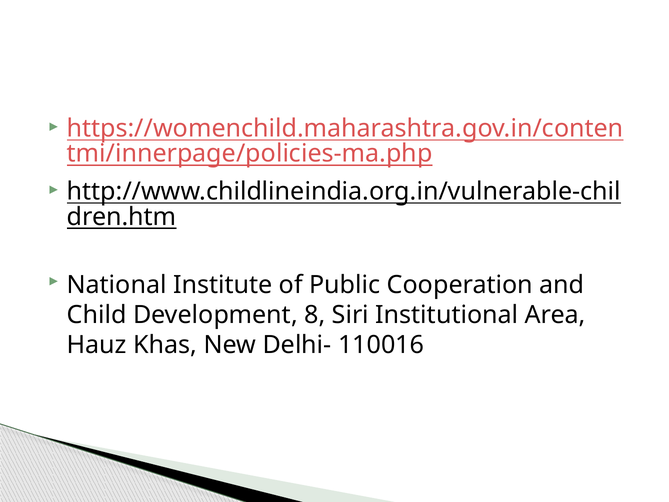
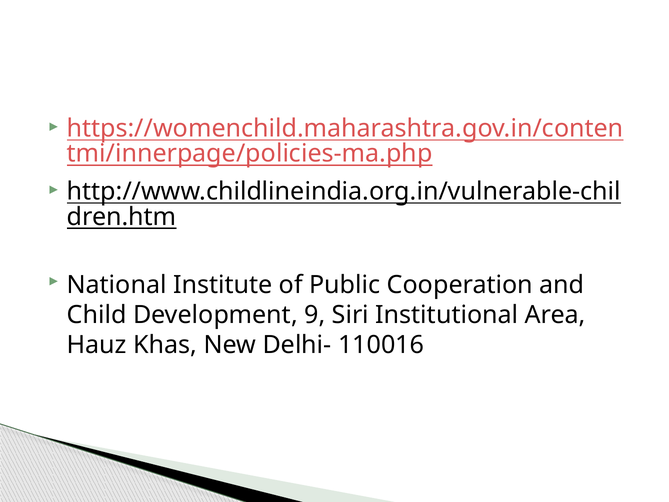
8: 8 -> 9
